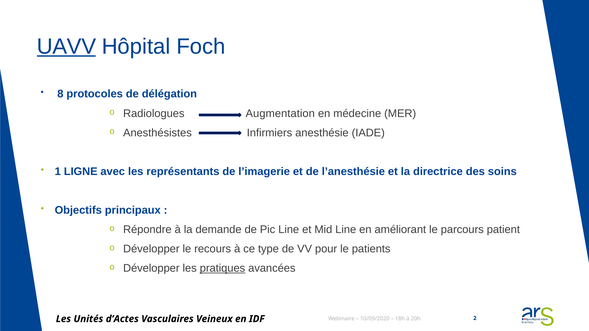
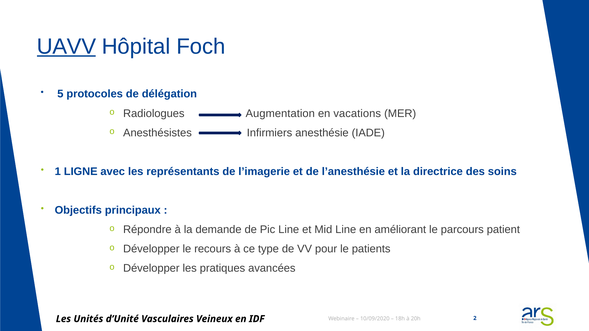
8: 8 -> 5
médecine: médecine -> vacations
pratiques underline: present -> none
d’Actes: d’Actes -> d’Unité
